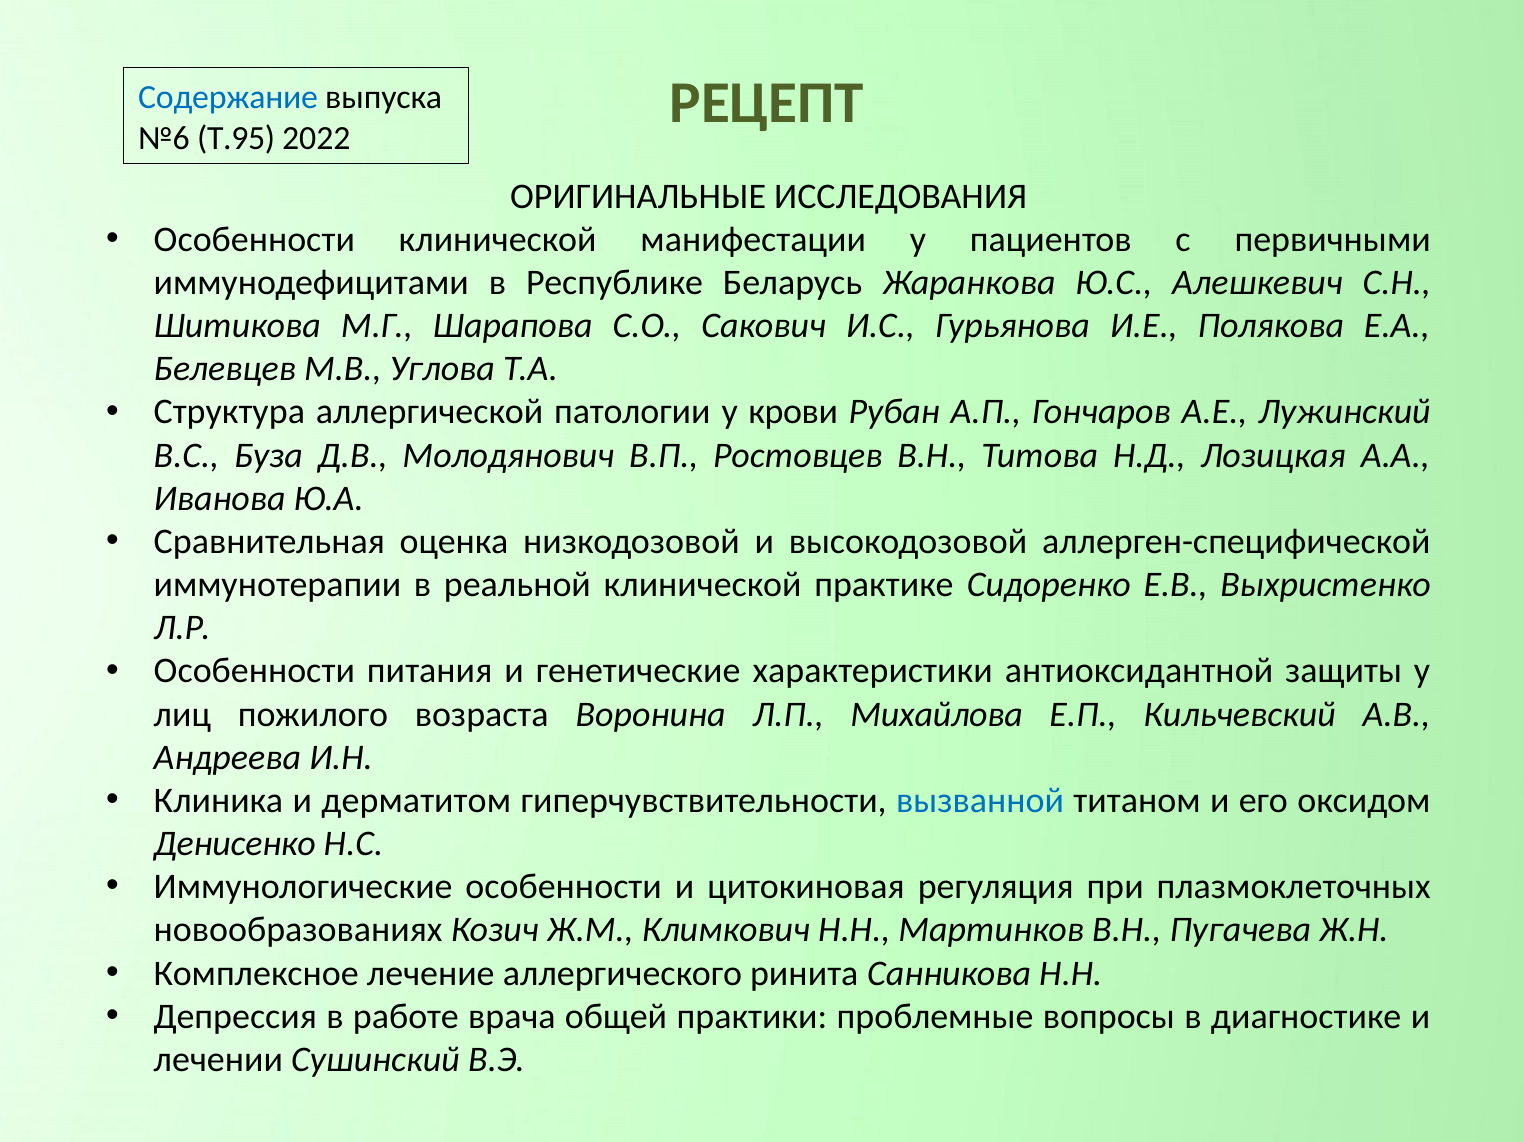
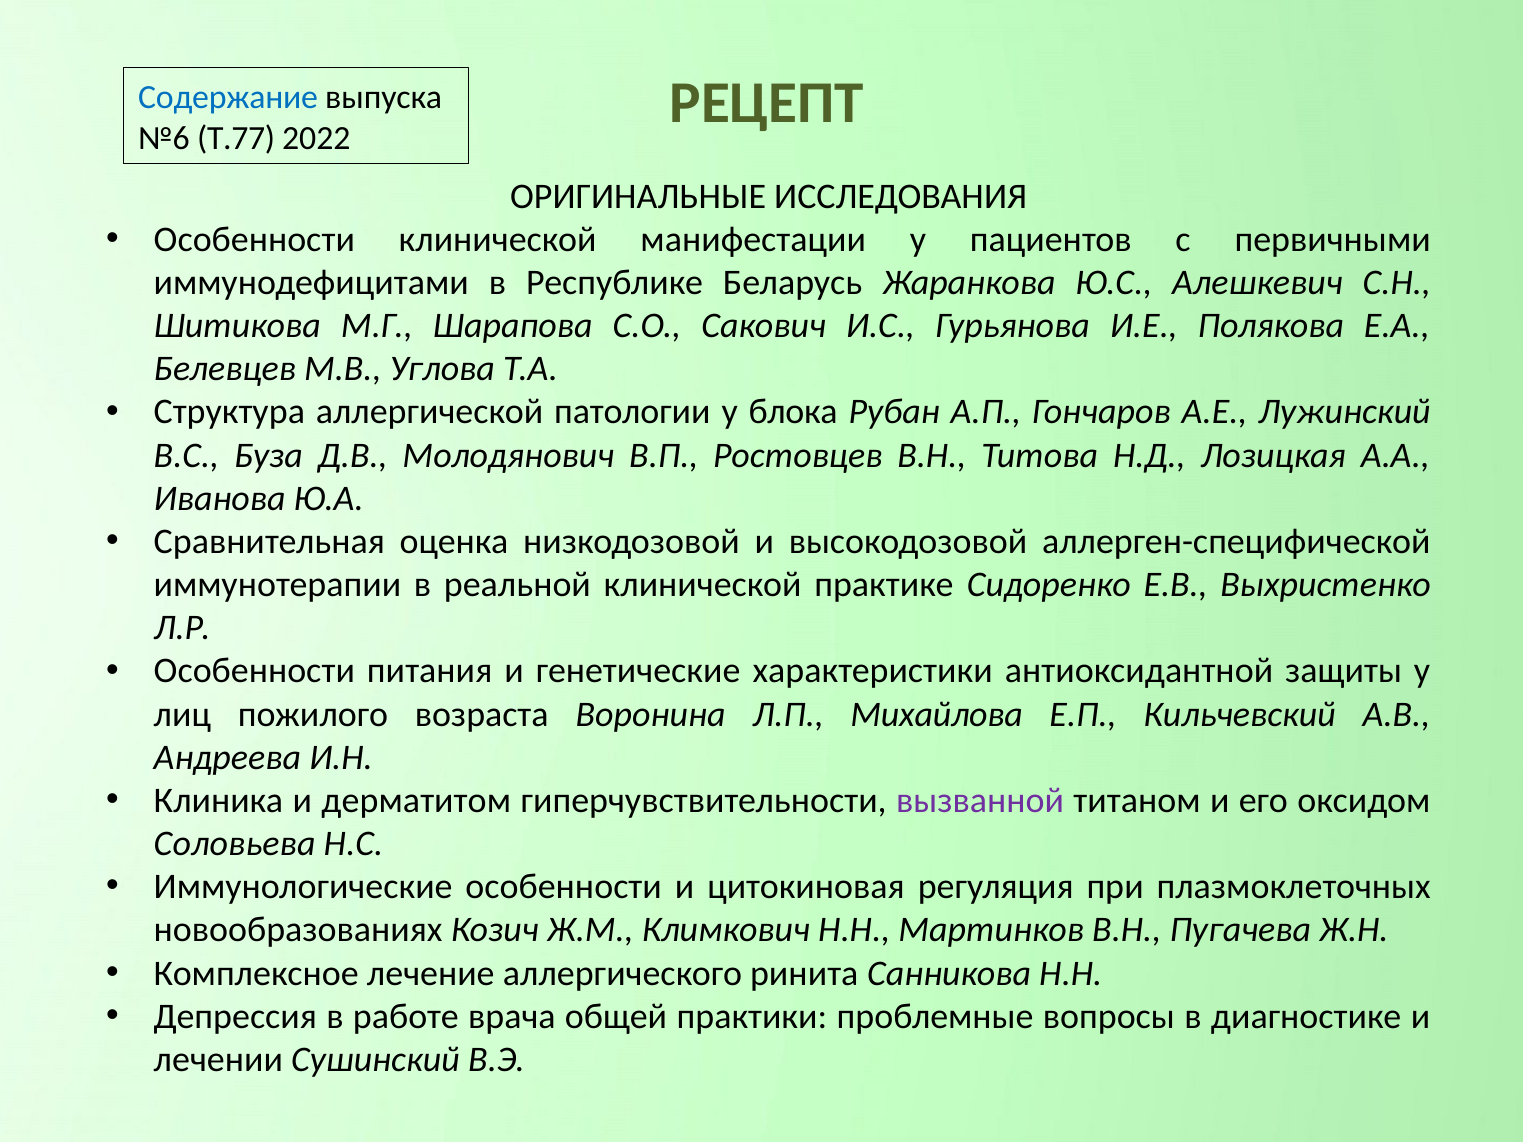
Т.95: Т.95 -> Т.77
крови: крови -> блока
вызванной colour: blue -> purple
Денисенко: Денисенко -> Соловьева
